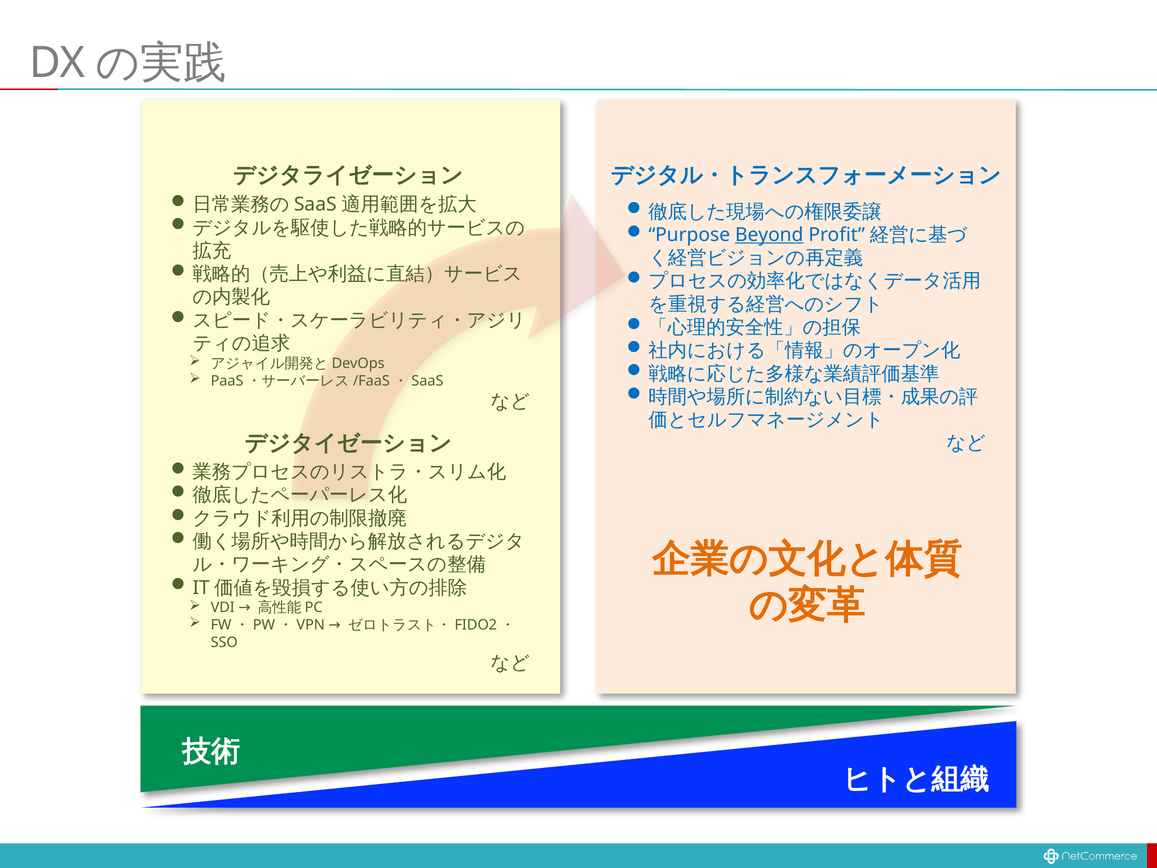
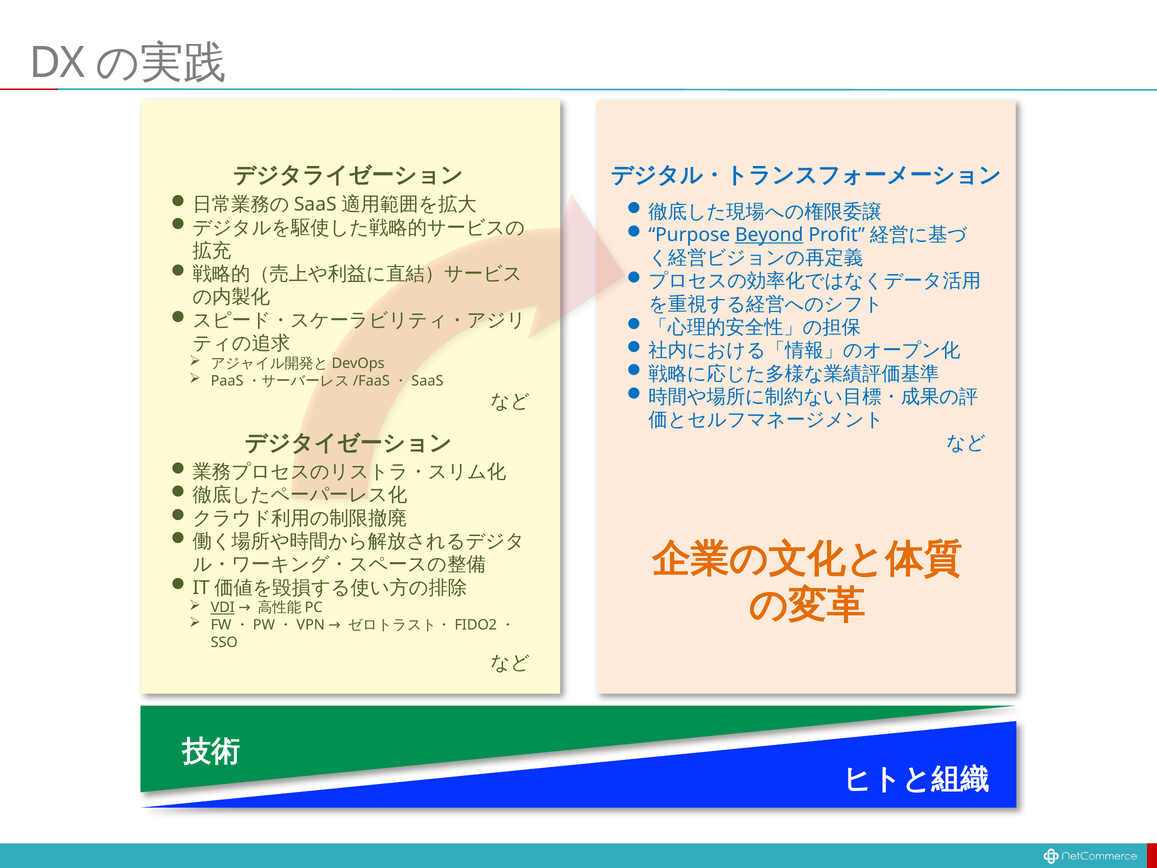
VDI underline: none -> present
